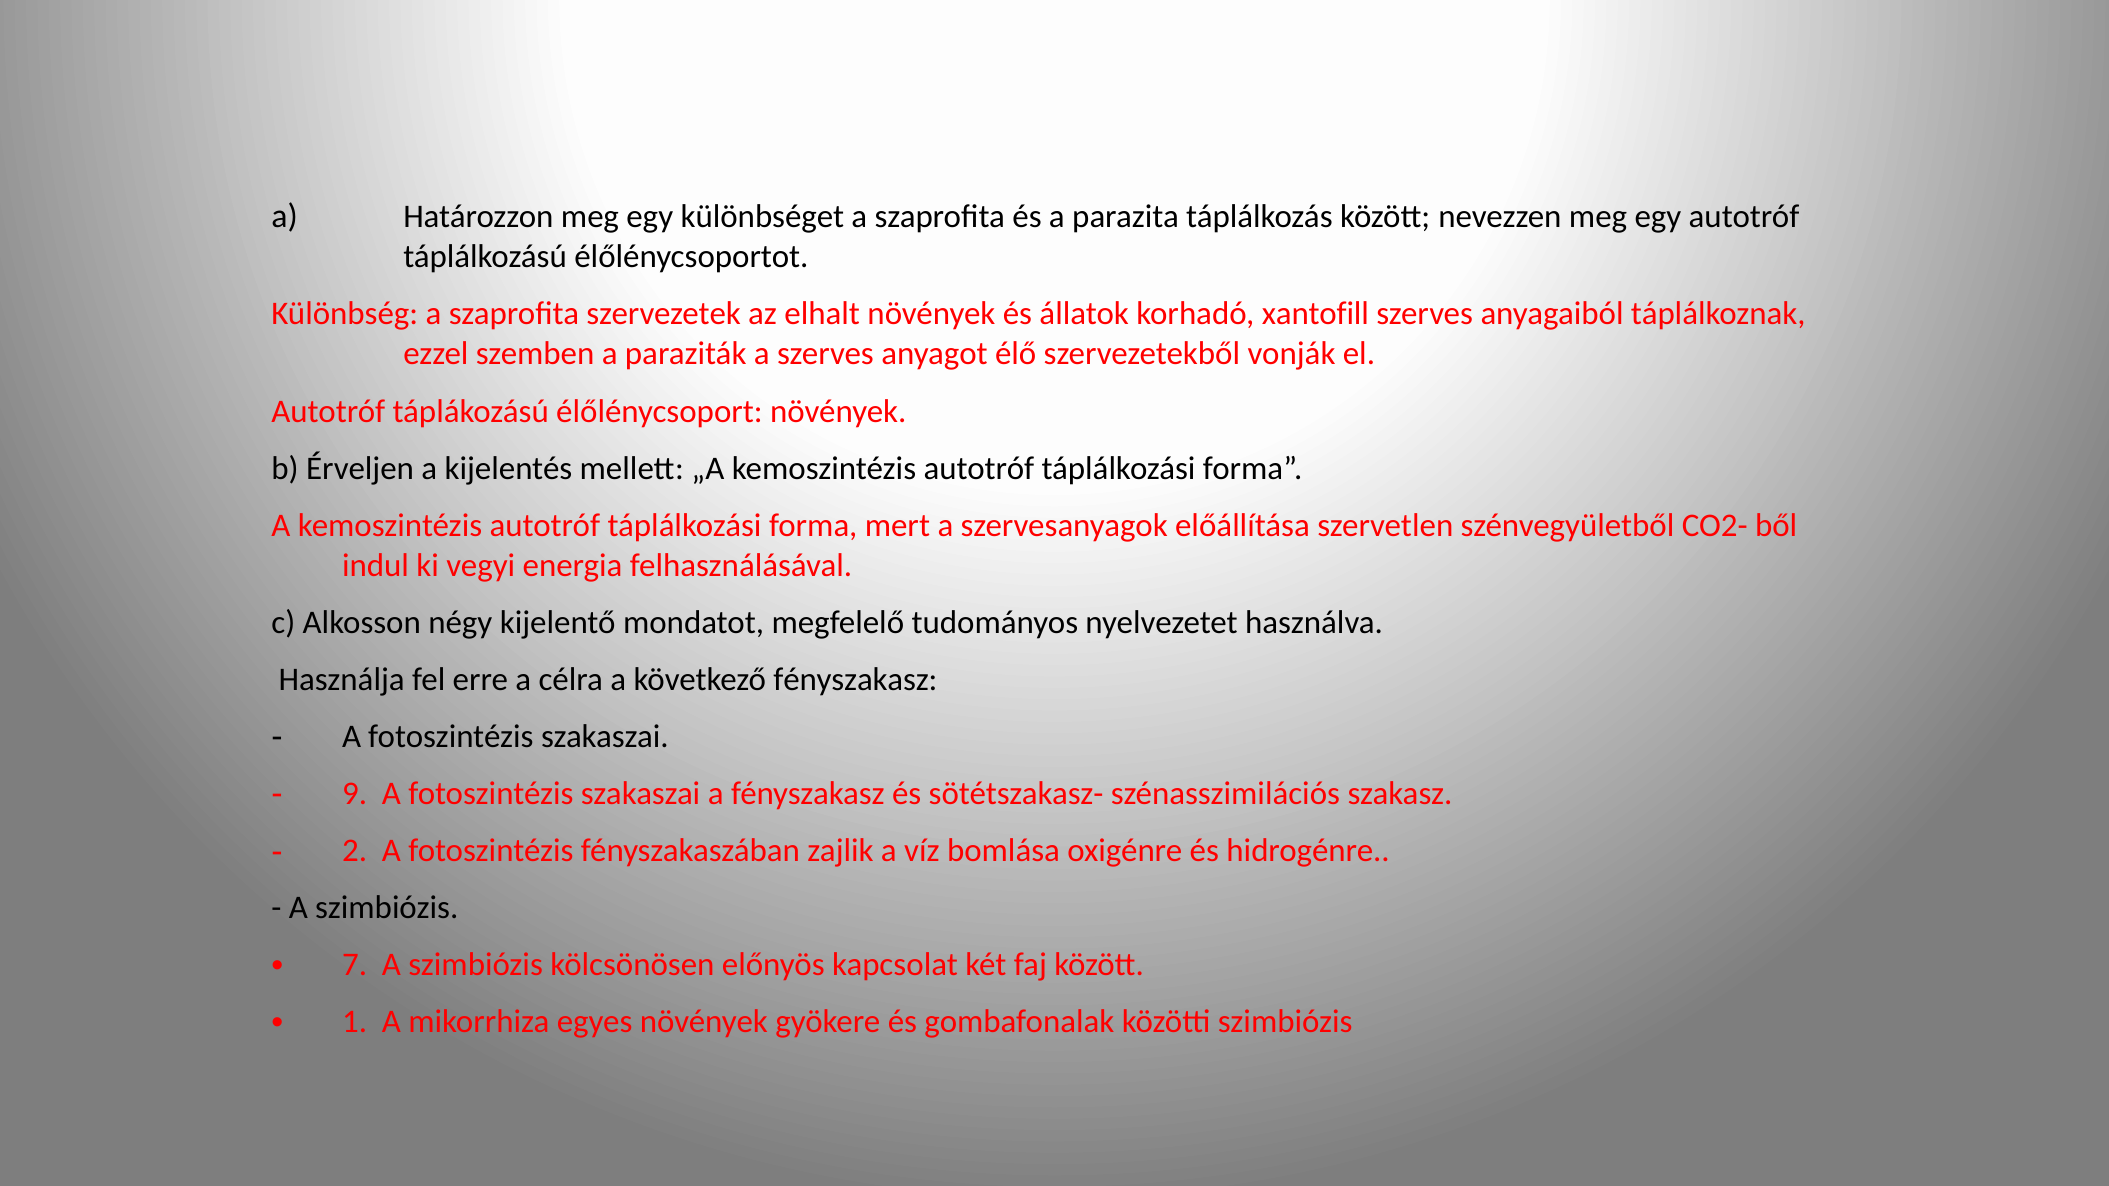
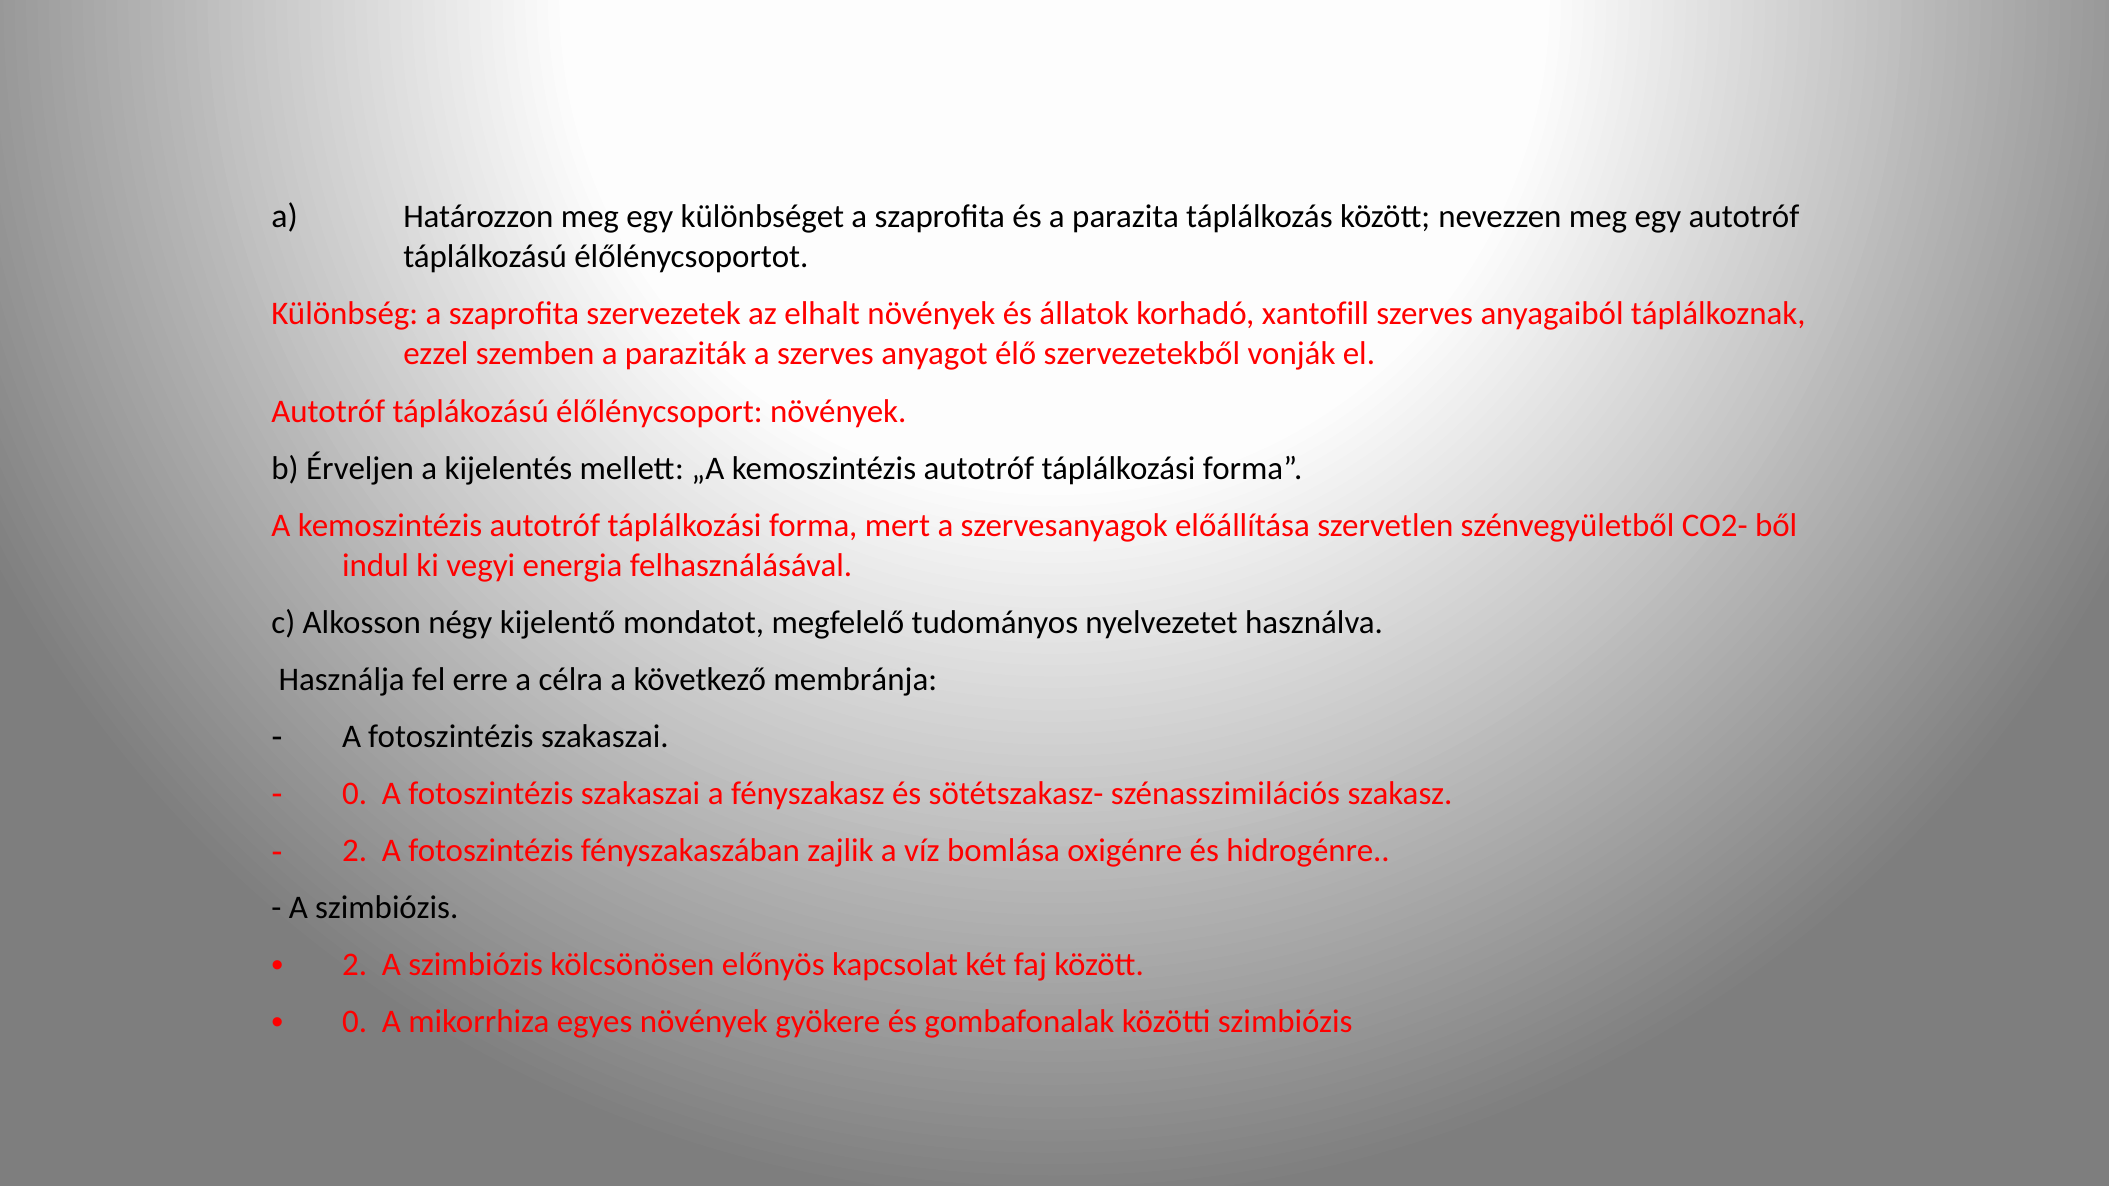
következő fényszakasz: fényszakasz -> membránja
9 at (355, 794): 9 -> 0
7 at (355, 965): 7 -> 2
1 at (355, 1022): 1 -> 0
